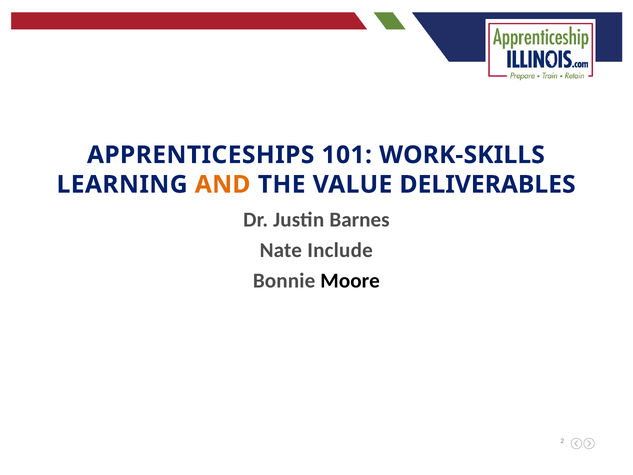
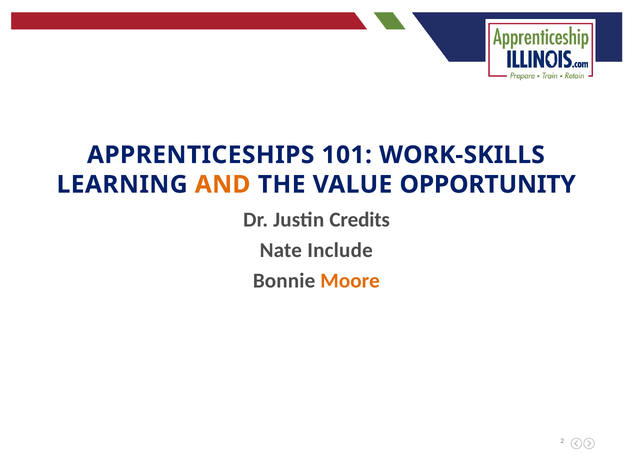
DELIVERABLES: DELIVERABLES -> OPPORTUNITY
Barnes: Barnes -> Credits
Moore colour: black -> orange
